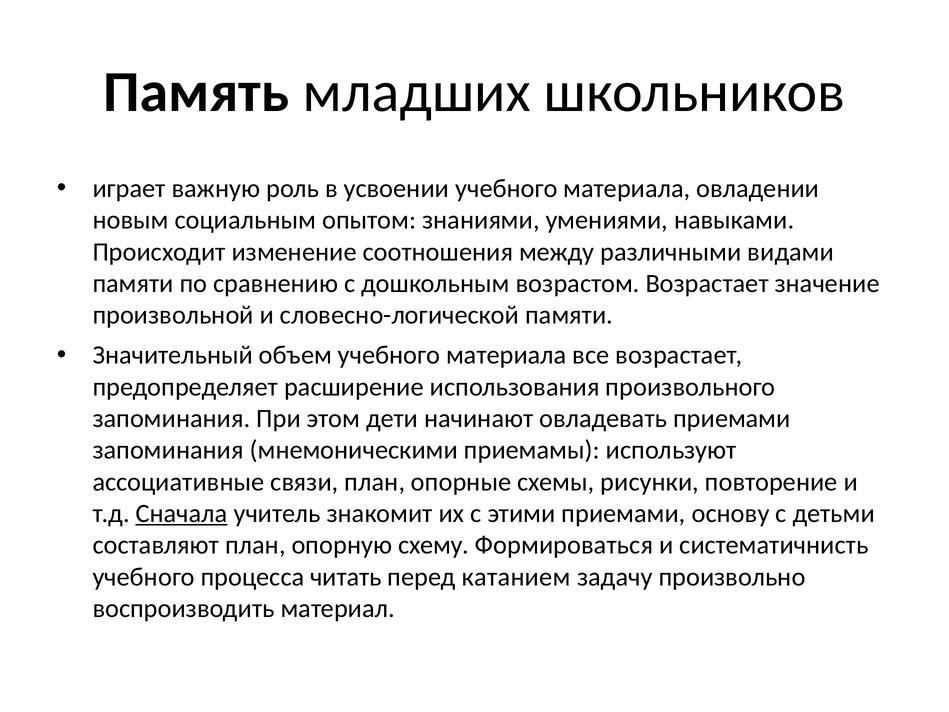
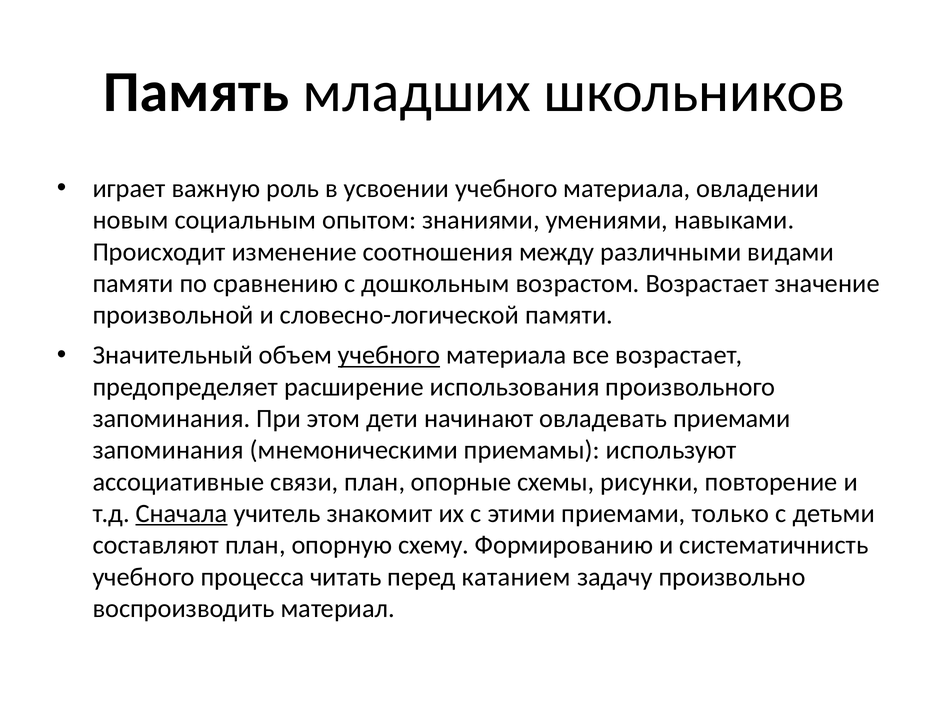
учебного at (389, 355) underline: none -> present
основу: основу -> только
Формироваться: Формироваться -> Формированию
